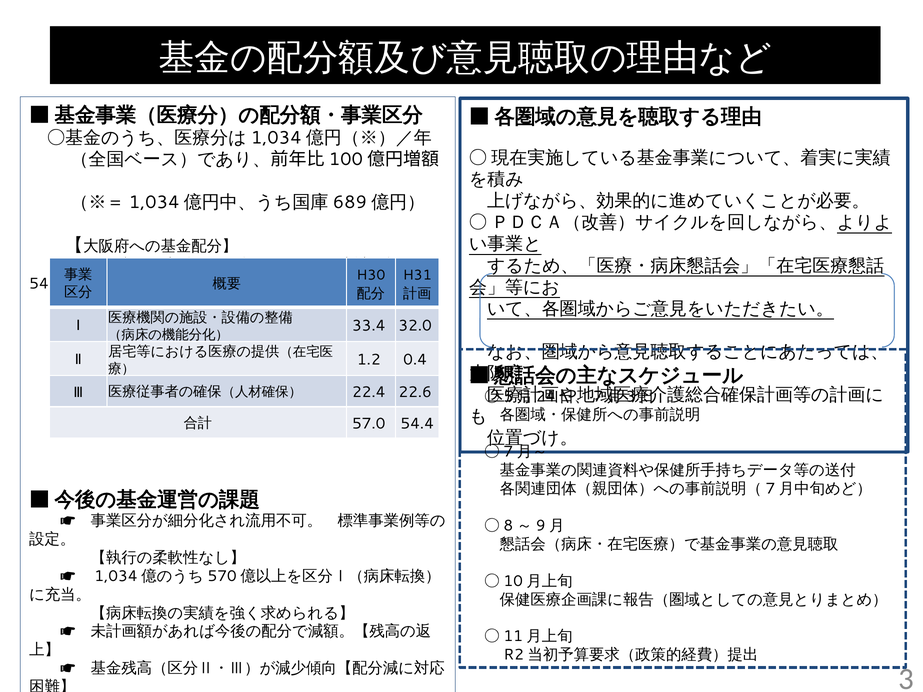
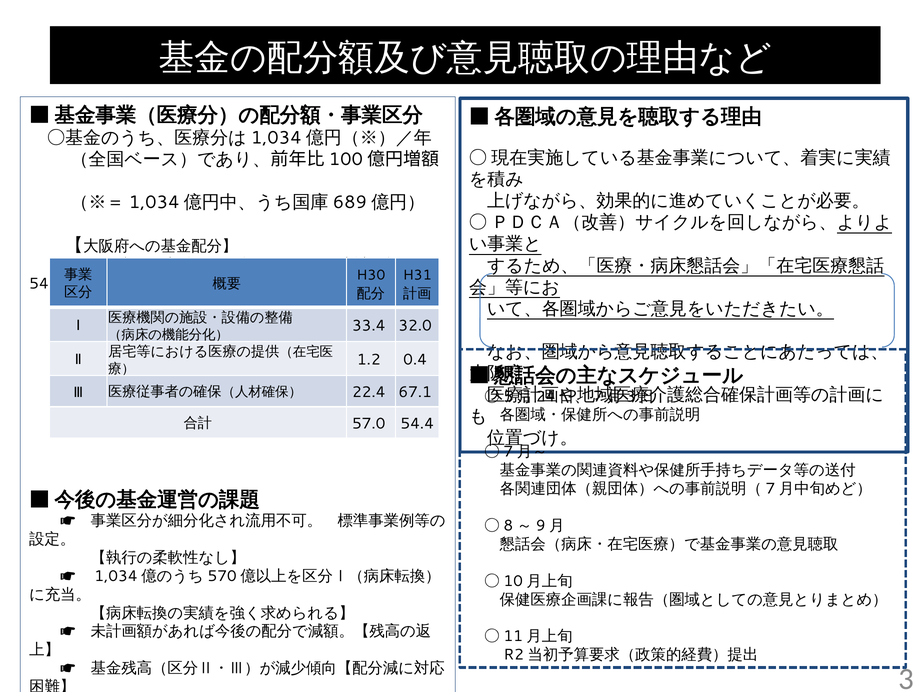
22.6: 22.6 -> 67.1
